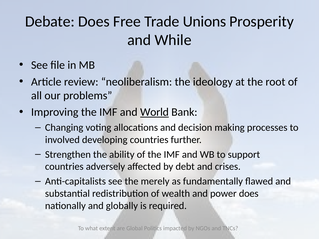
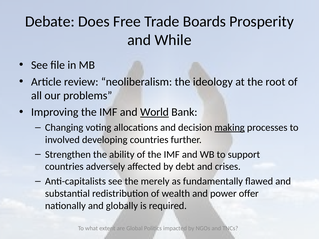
Unions: Unions -> Boards
making underline: none -> present
power does: does -> offer
